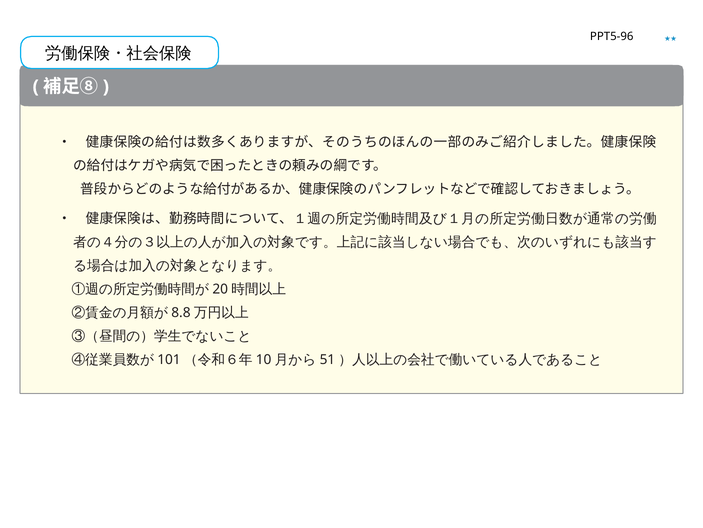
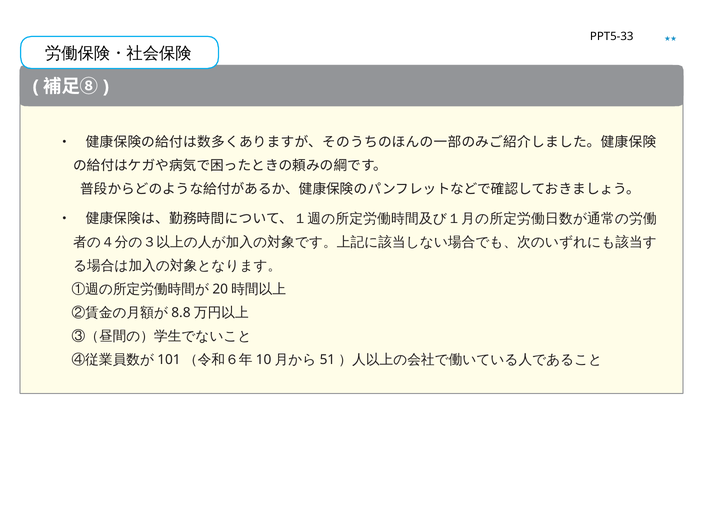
PPT5-96: PPT5-96 -> PPT5-33
